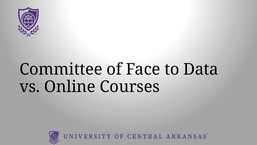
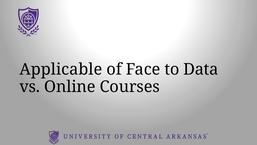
Committee: Committee -> Applicable
